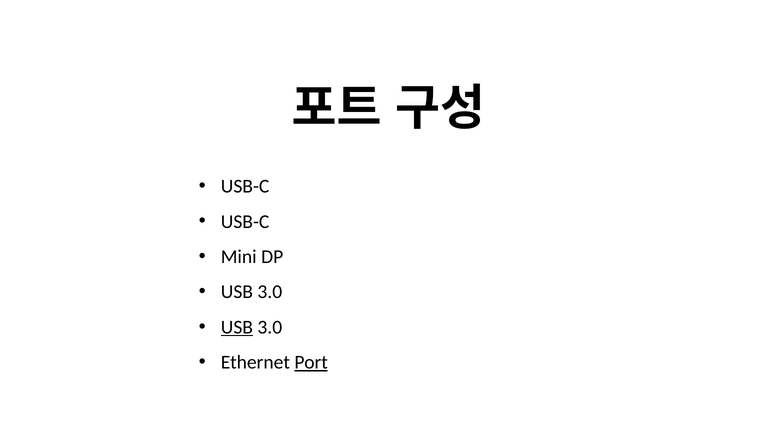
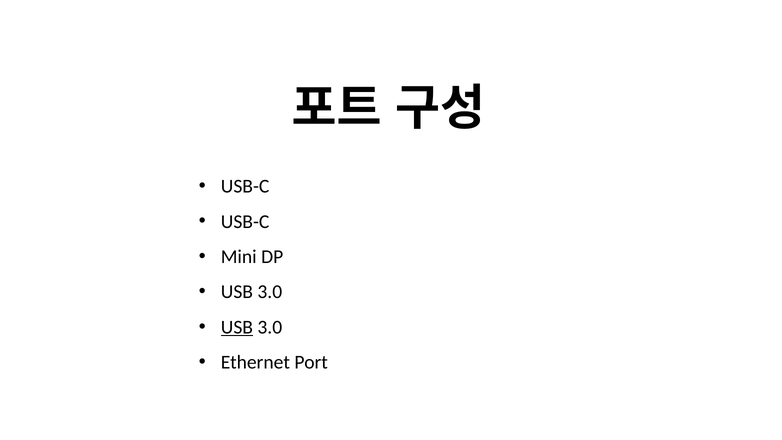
Port underline: present -> none
